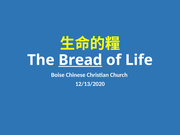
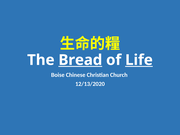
Life underline: none -> present
